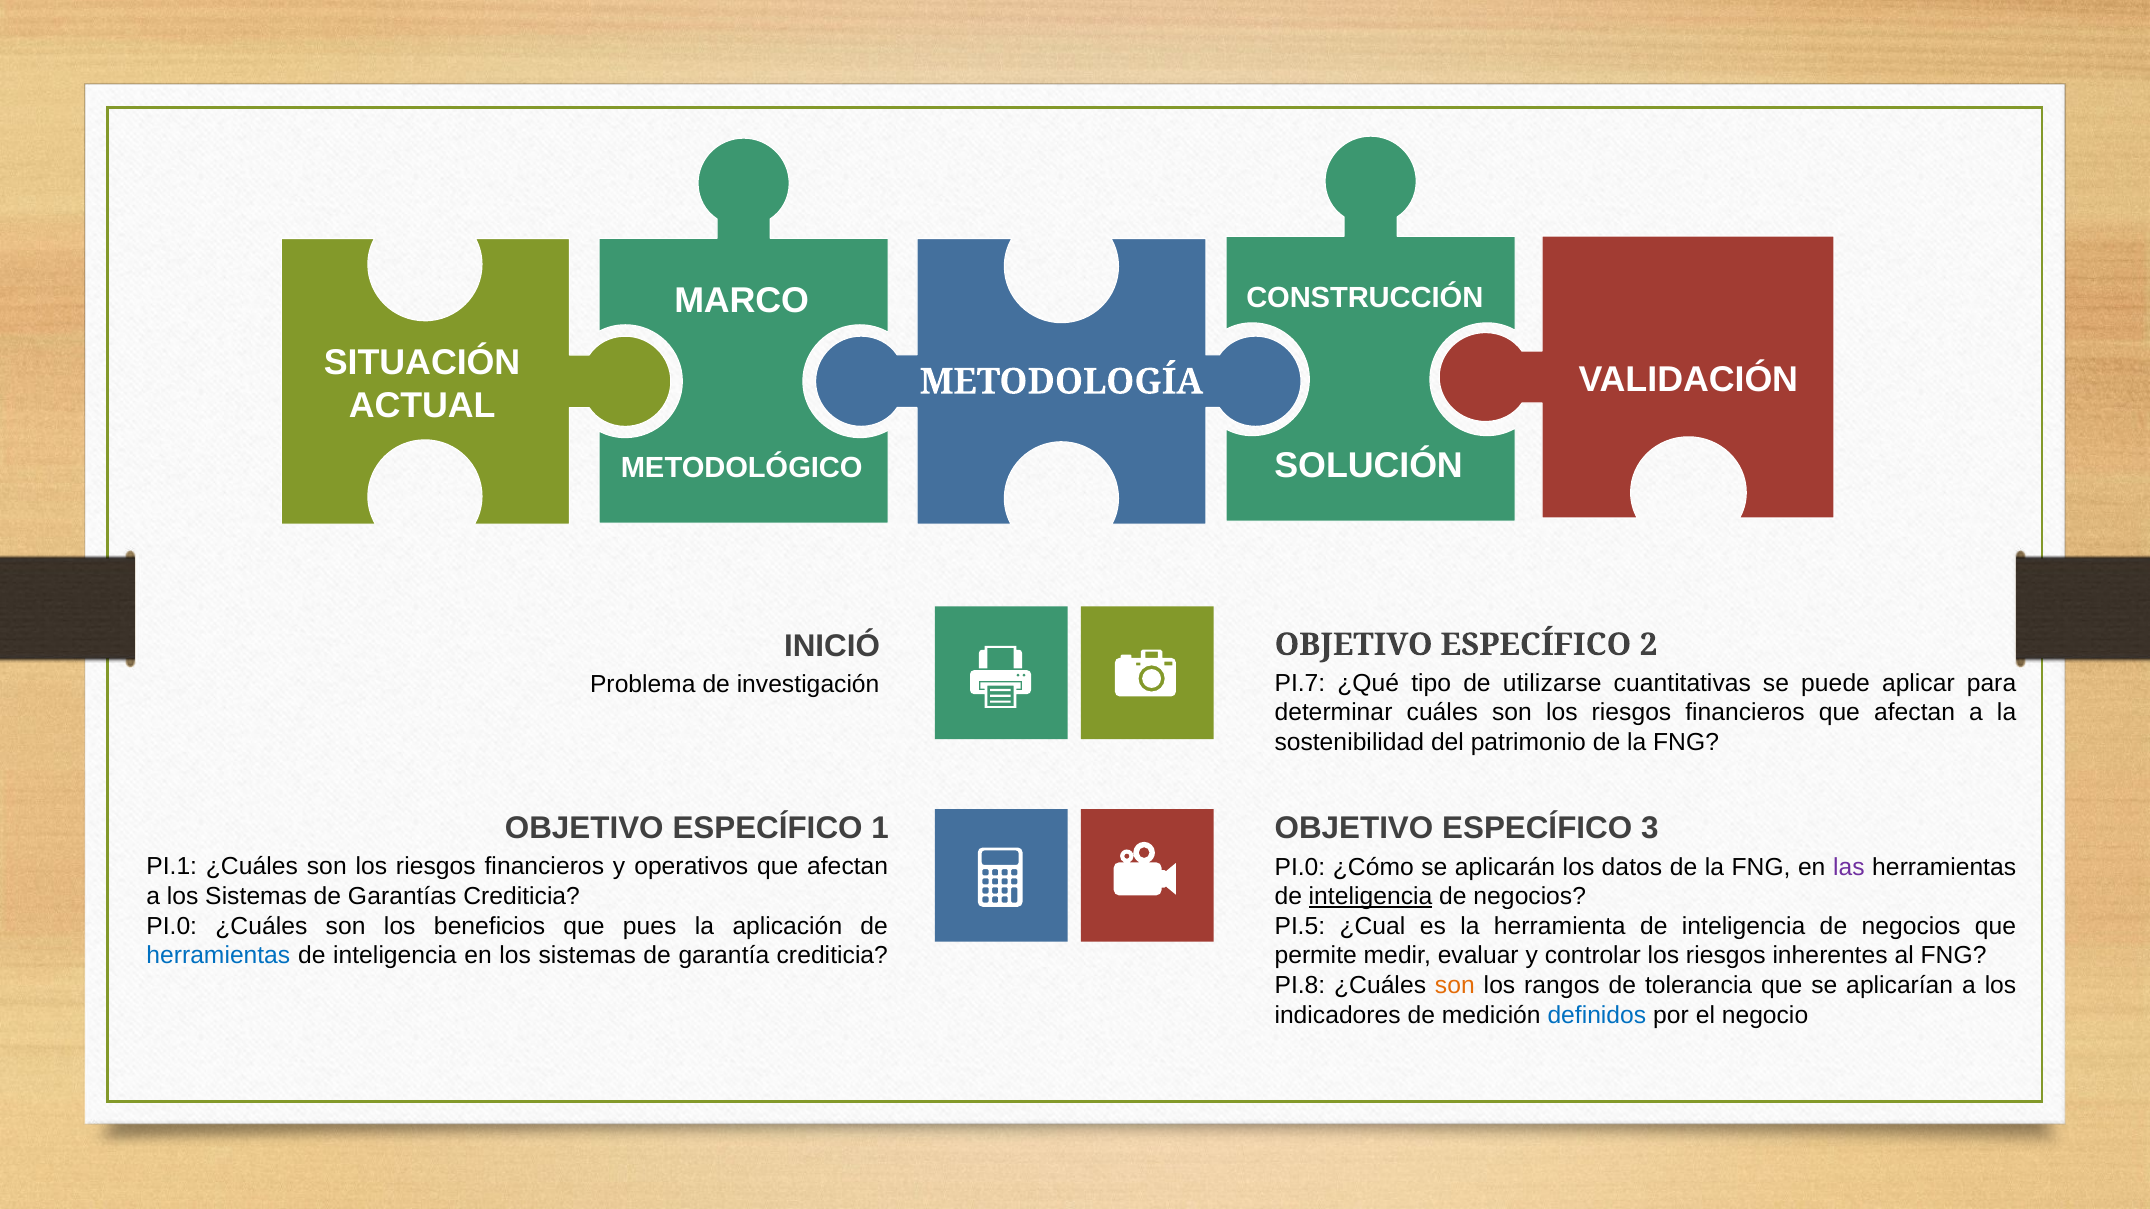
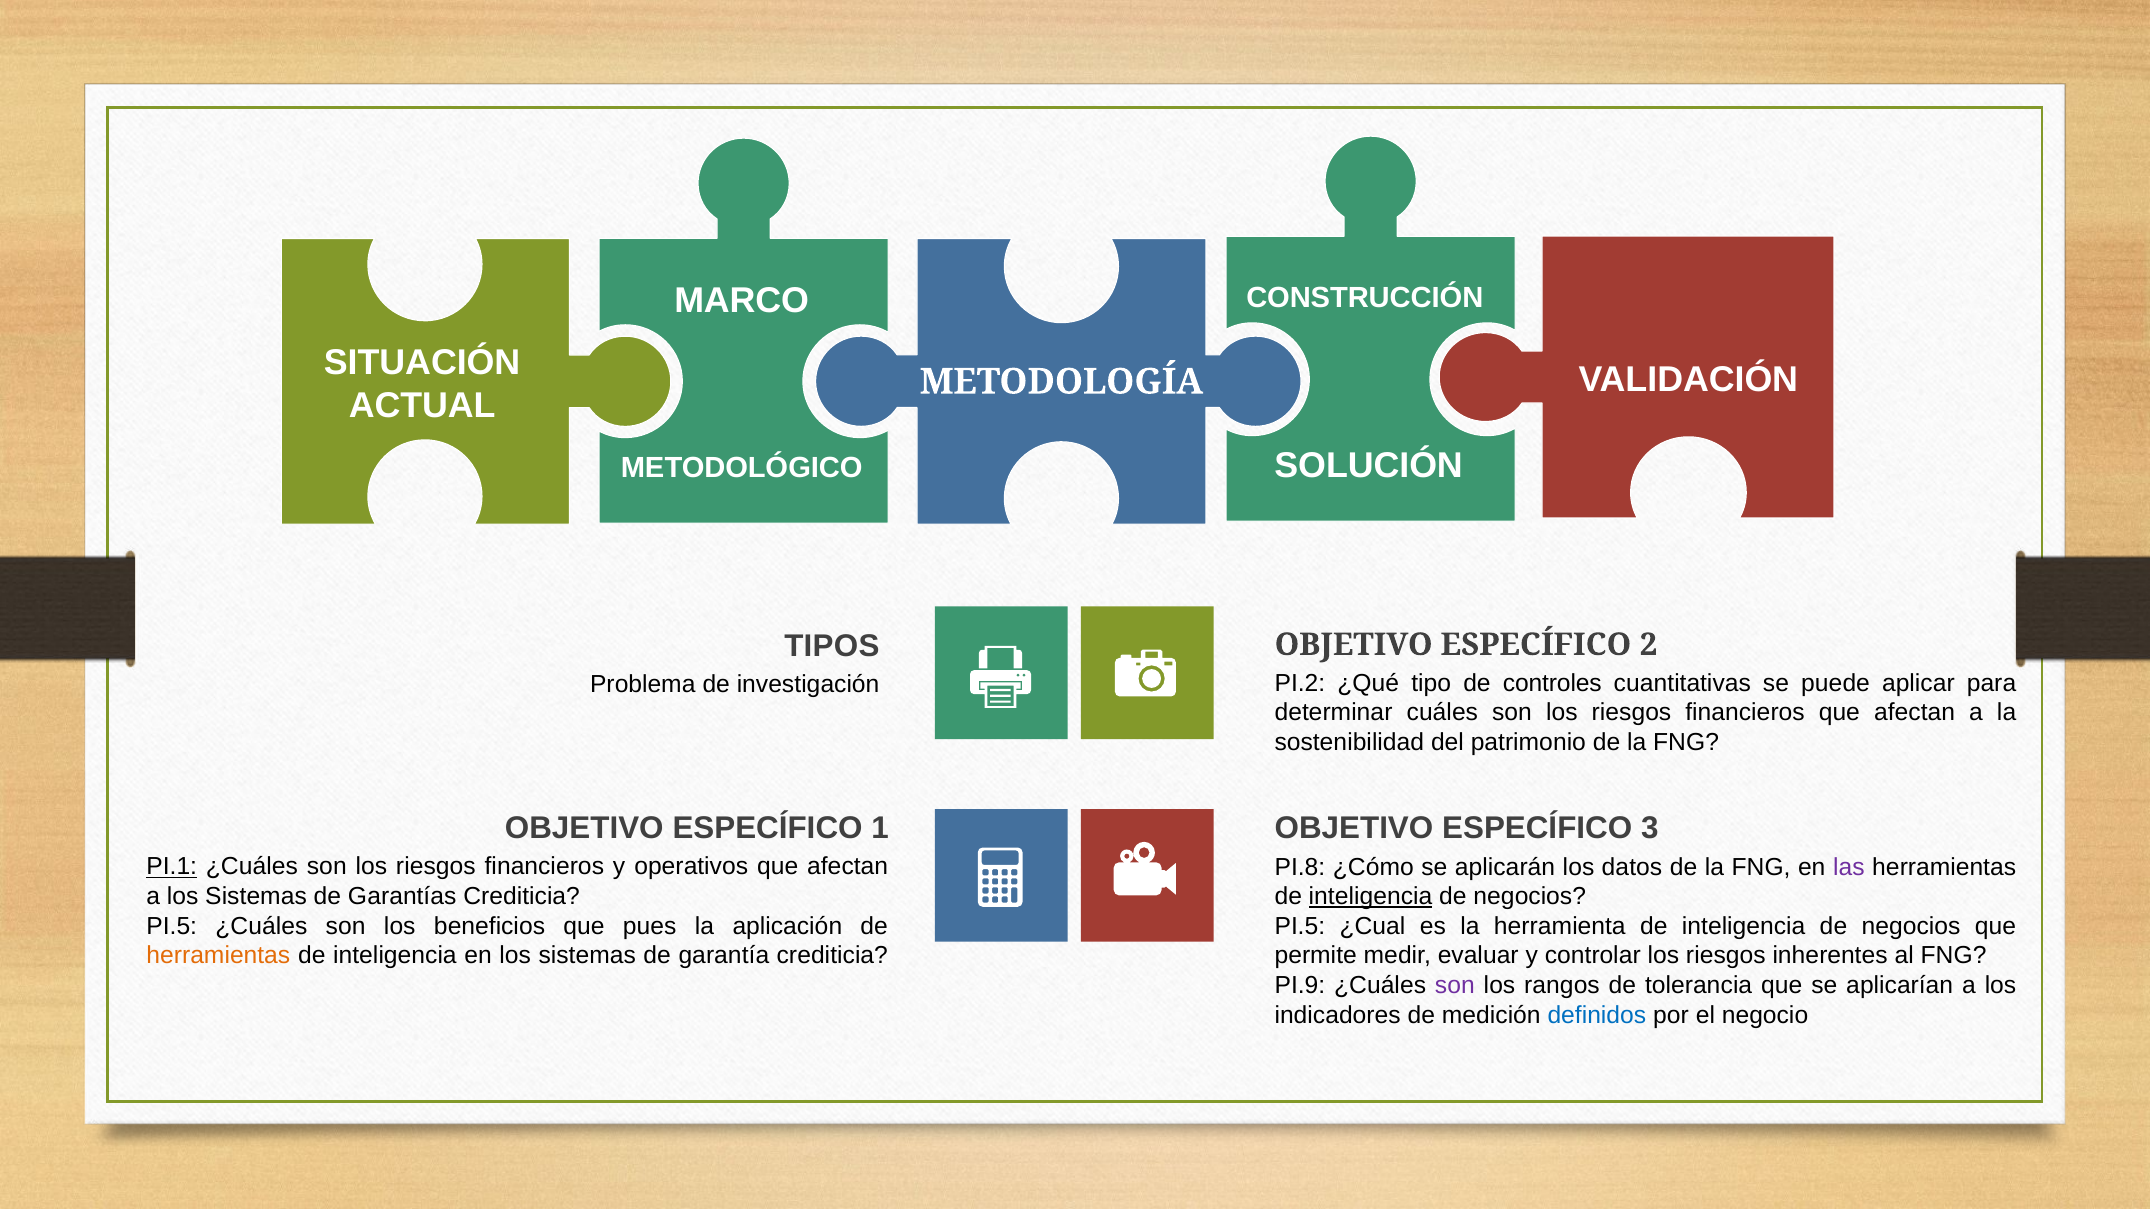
INICIÓ: INICIÓ -> TIPOS
PI.7: PI.7 -> PI.2
utilizarse: utilizarse -> controles
PI.1 underline: none -> present
PI.0 at (1300, 867): PI.0 -> PI.8
PI.0 at (172, 926): PI.0 -> PI.5
herramientas at (218, 956) colour: blue -> orange
PI.8: PI.8 -> PI.9
son at (1455, 986) colour: orange -> purple
